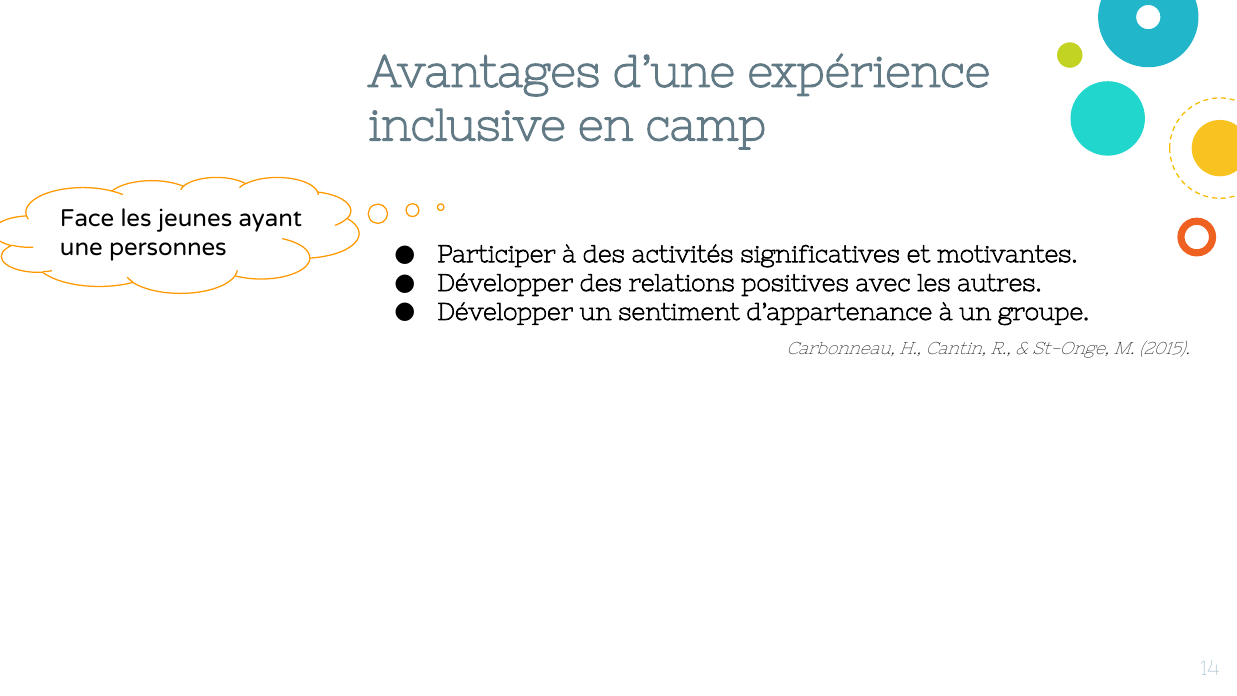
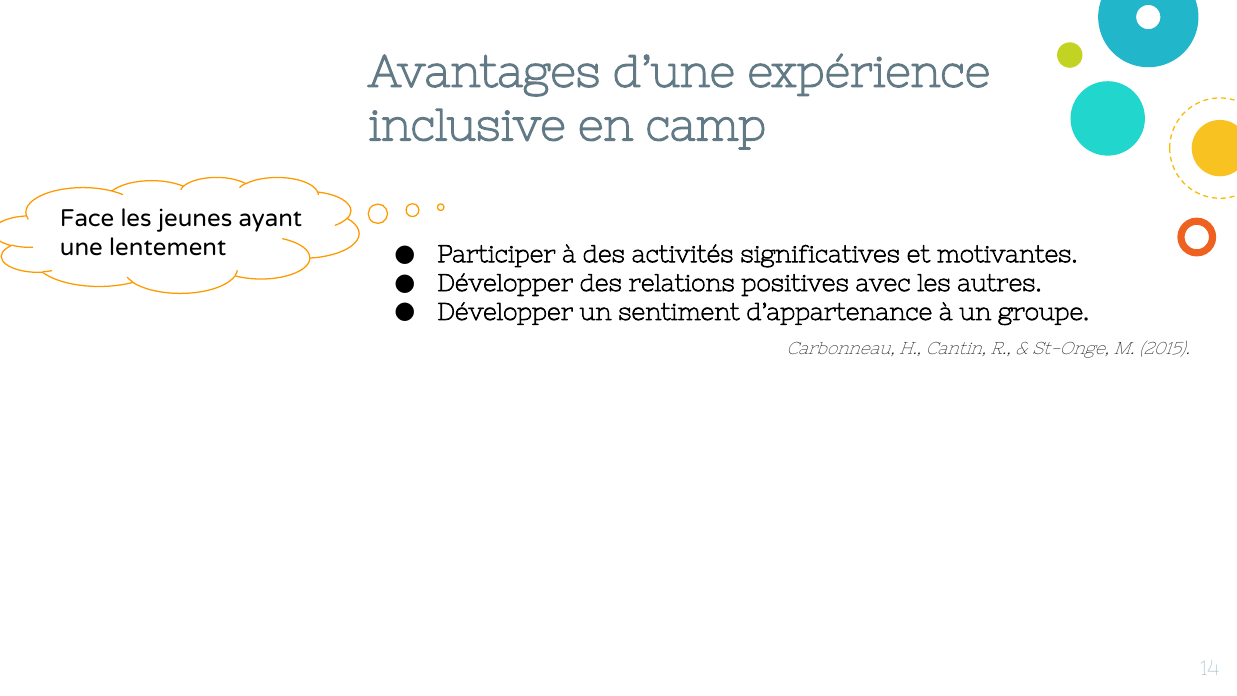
personnes: personnes -> lentement
